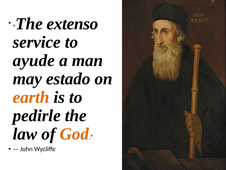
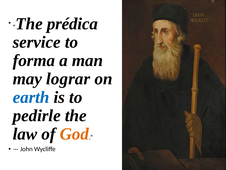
extenso: extenso -> prédica
ayude: ayude -> forma
estado: estado -> lograr
earth colour: orange -> blue
